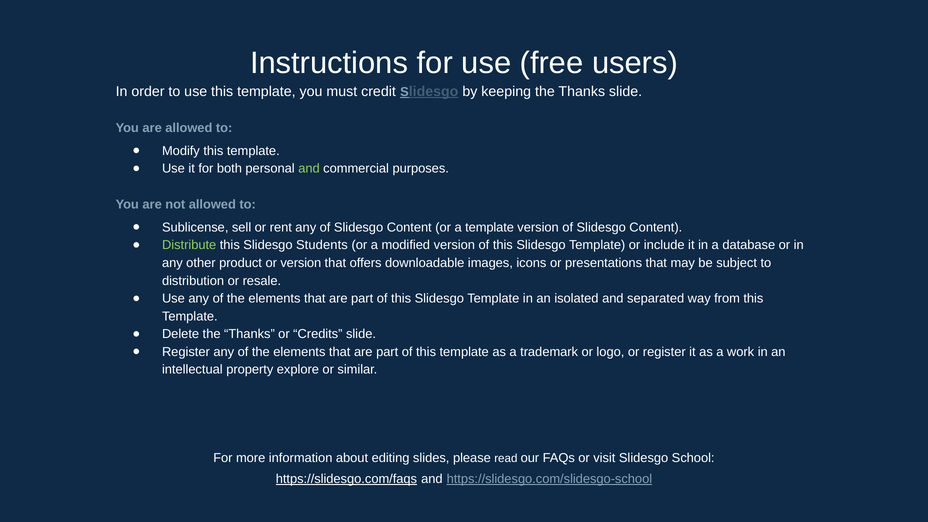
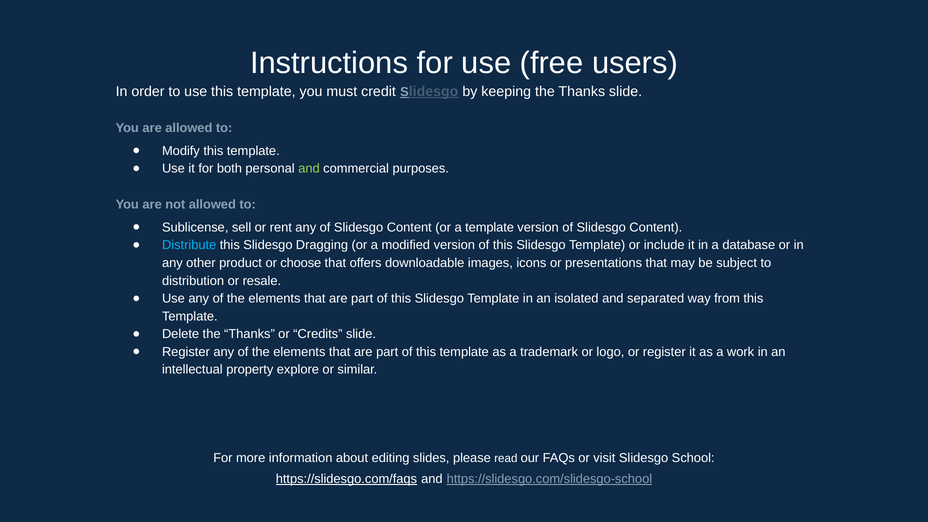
Distribute colour: light green -> light blue
Students: Students -> Dragging
or version: version -> choose
